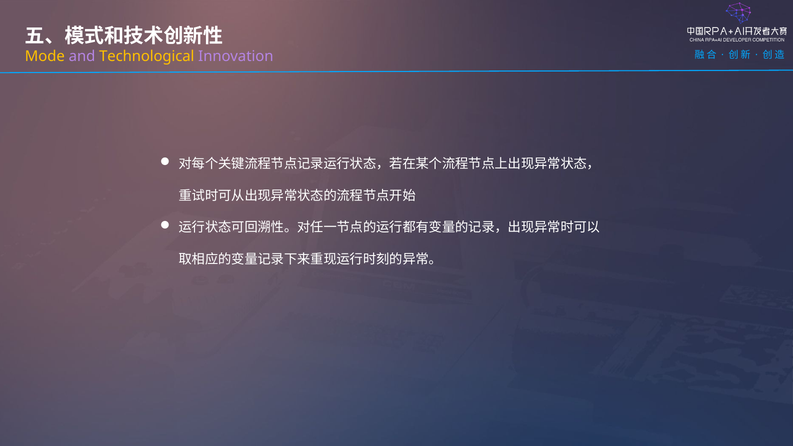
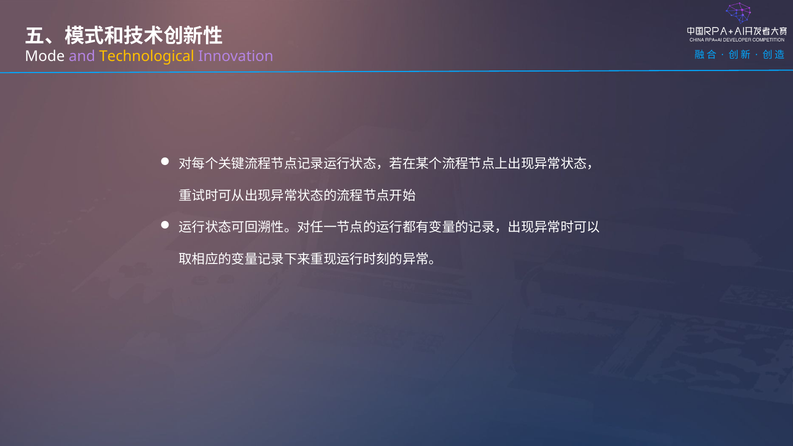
Mode colour: yellow -> white
